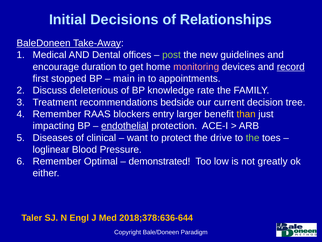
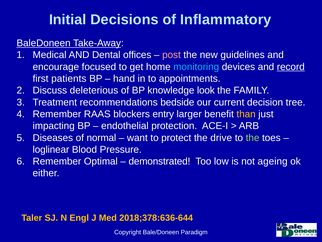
Relationships: Relationships -> Inflammatory
post colour: light green -> pink
duration: duration -> focused
monitoring colour: pink -> light blue
stopped: stopped -> patients
main: main -> hand
rate: rate -> look
endothelial underline: present -> none
clinical: clinical -> normal
greatly: greatly -> ageing
